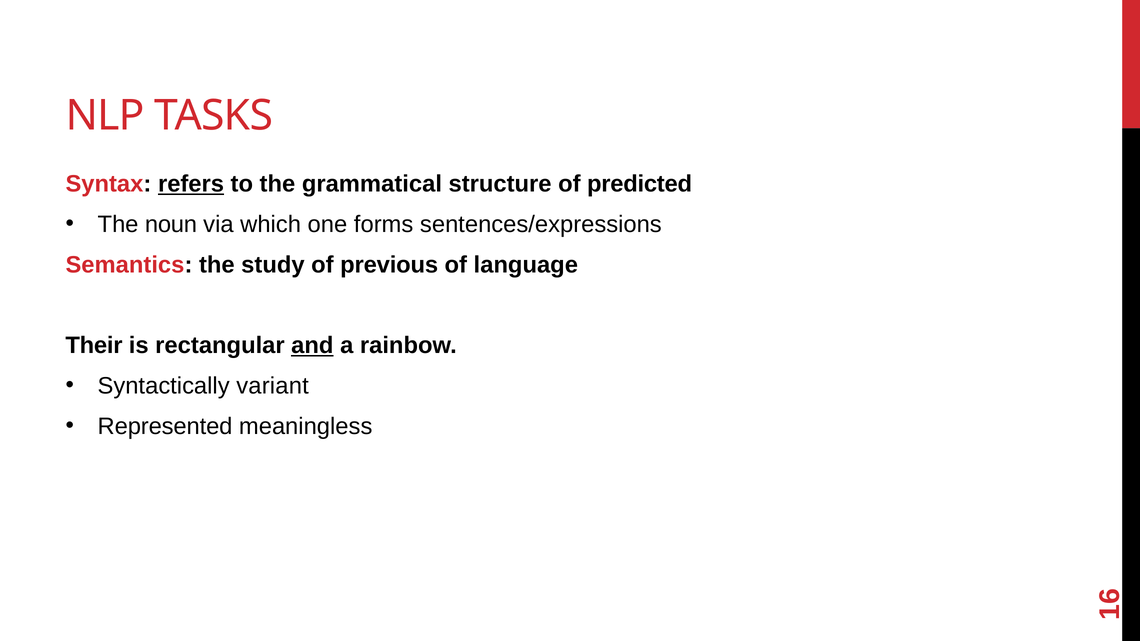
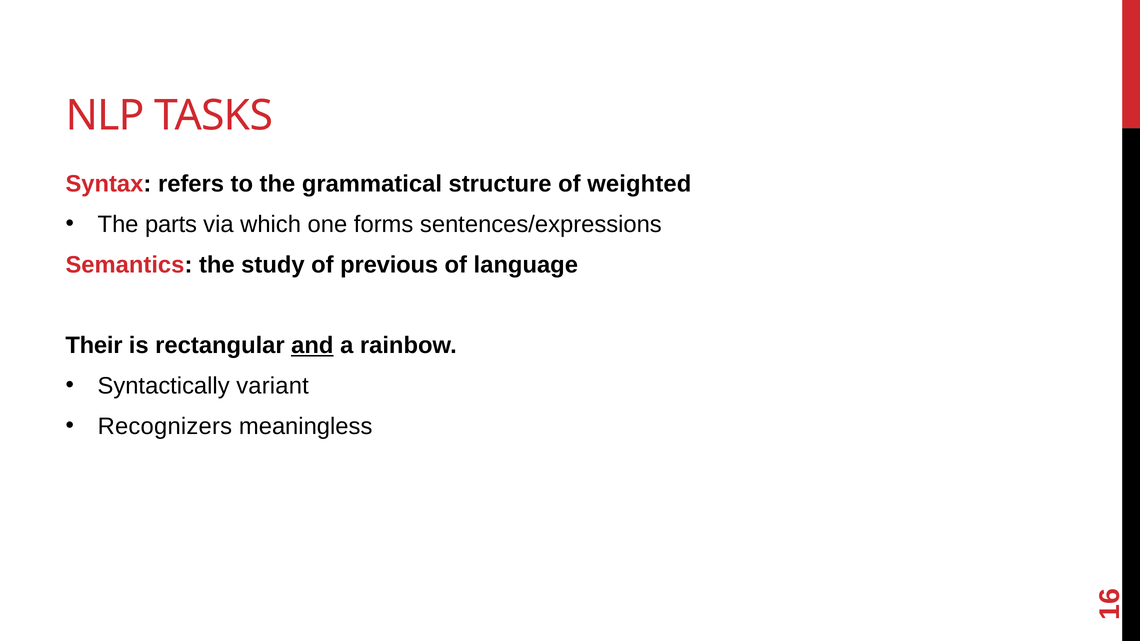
refers underline: present -> none
predicted: predicted -> weighted
noun: noun -> parts
Represented: Represented -> Recognizers
